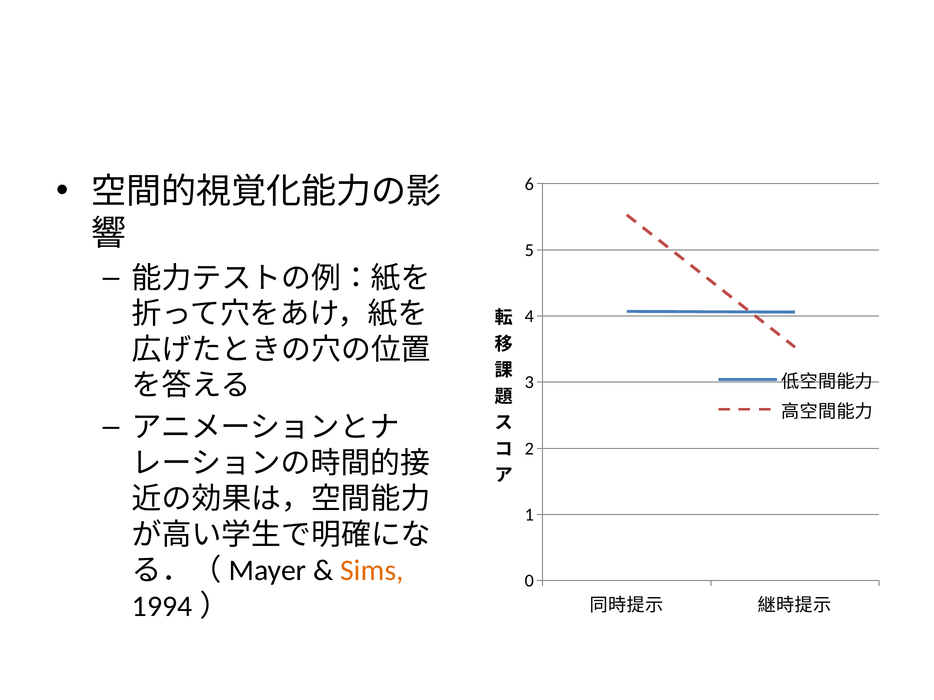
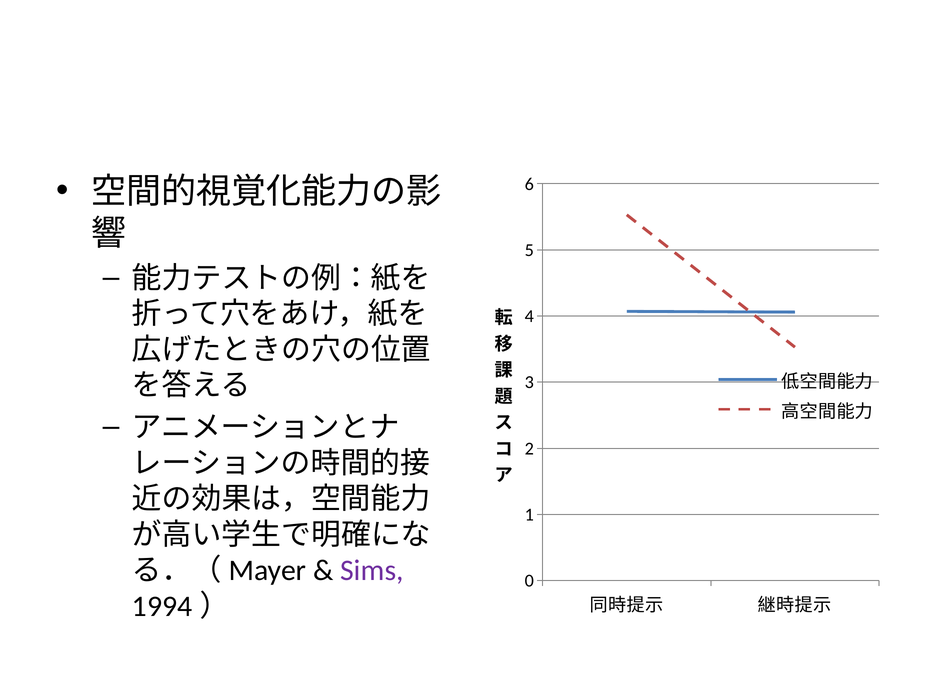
Sims colour: orange -> purple
